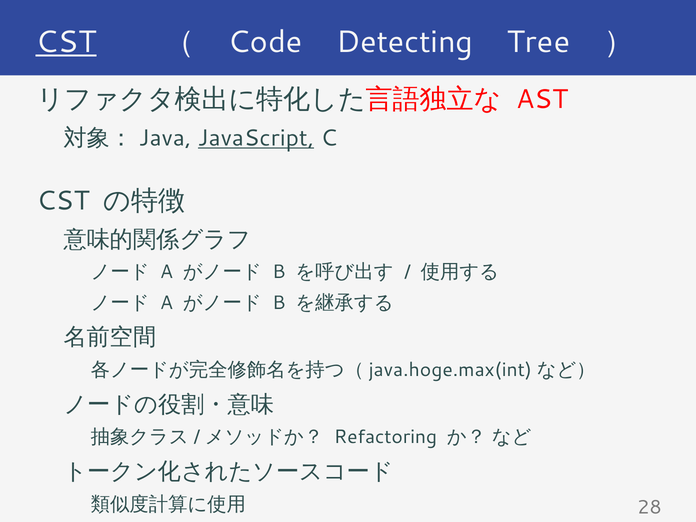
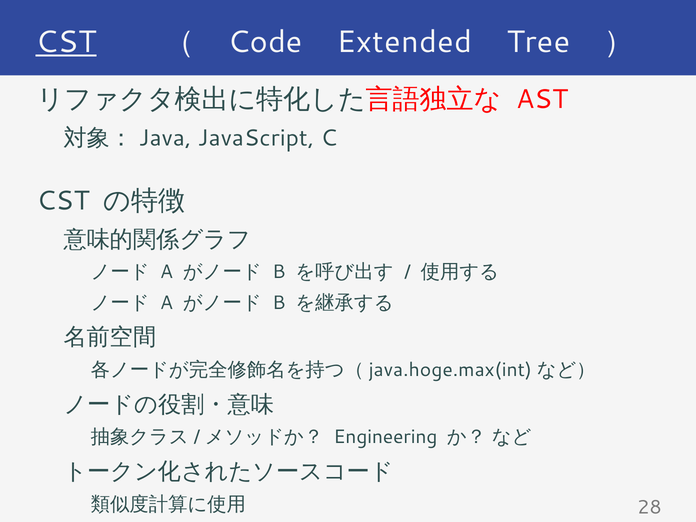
Detecting: Detecting -> Extended
JavaScript underline: present -> none
Refactoring: Refactoring -> Engineering
